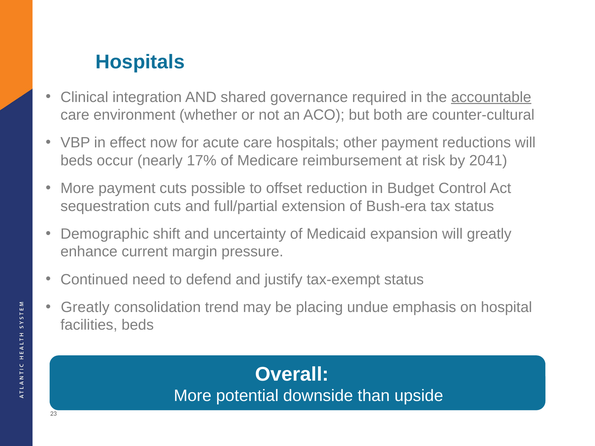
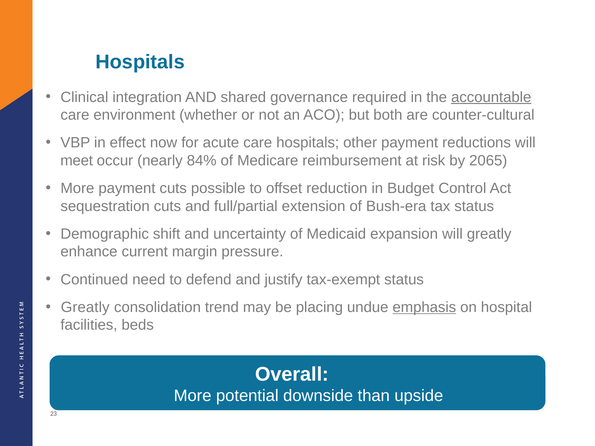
beds at (77, 161): beds -> meet
17%: 17% -> 84%
2041: 2041 -> 2065
emphasis underline: none -> present
